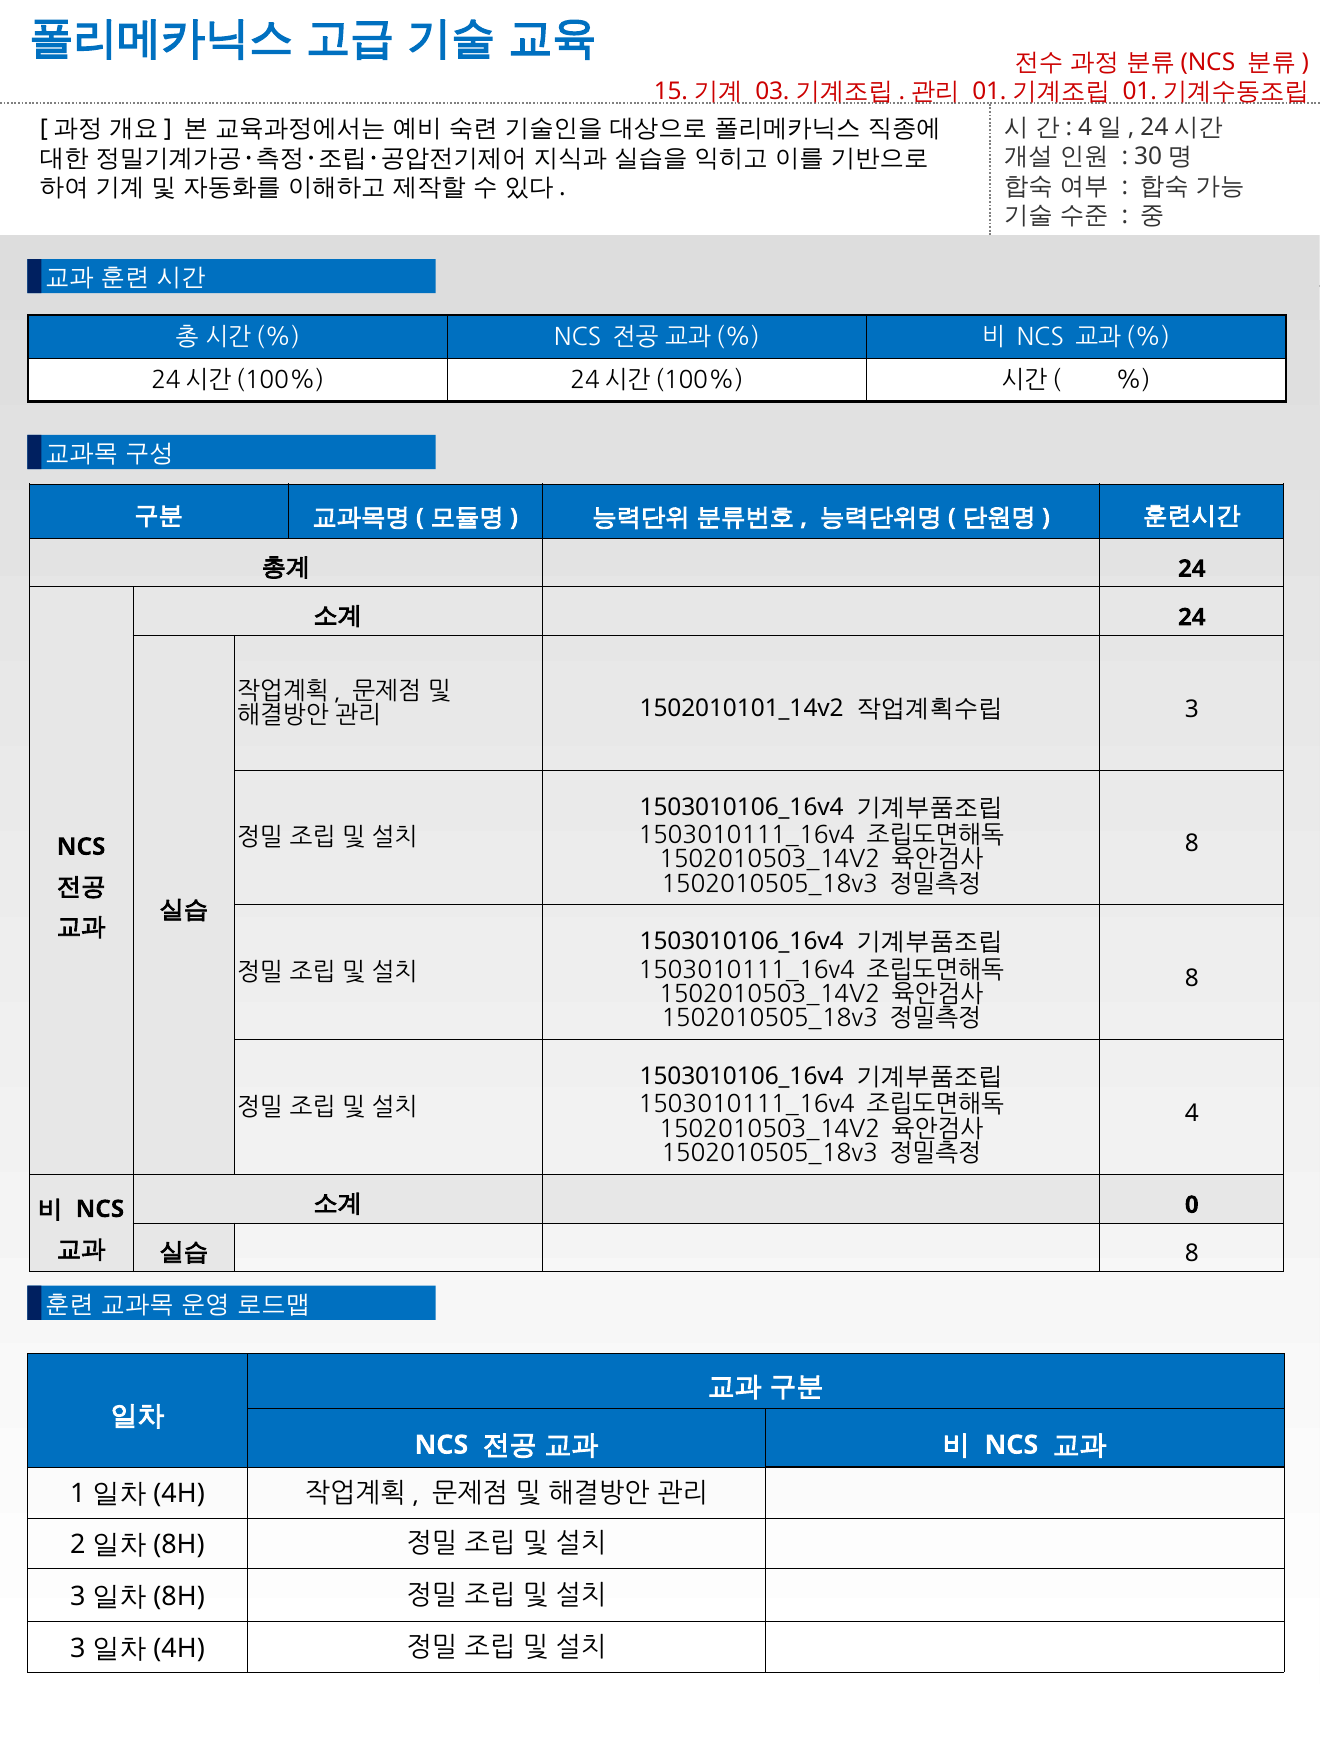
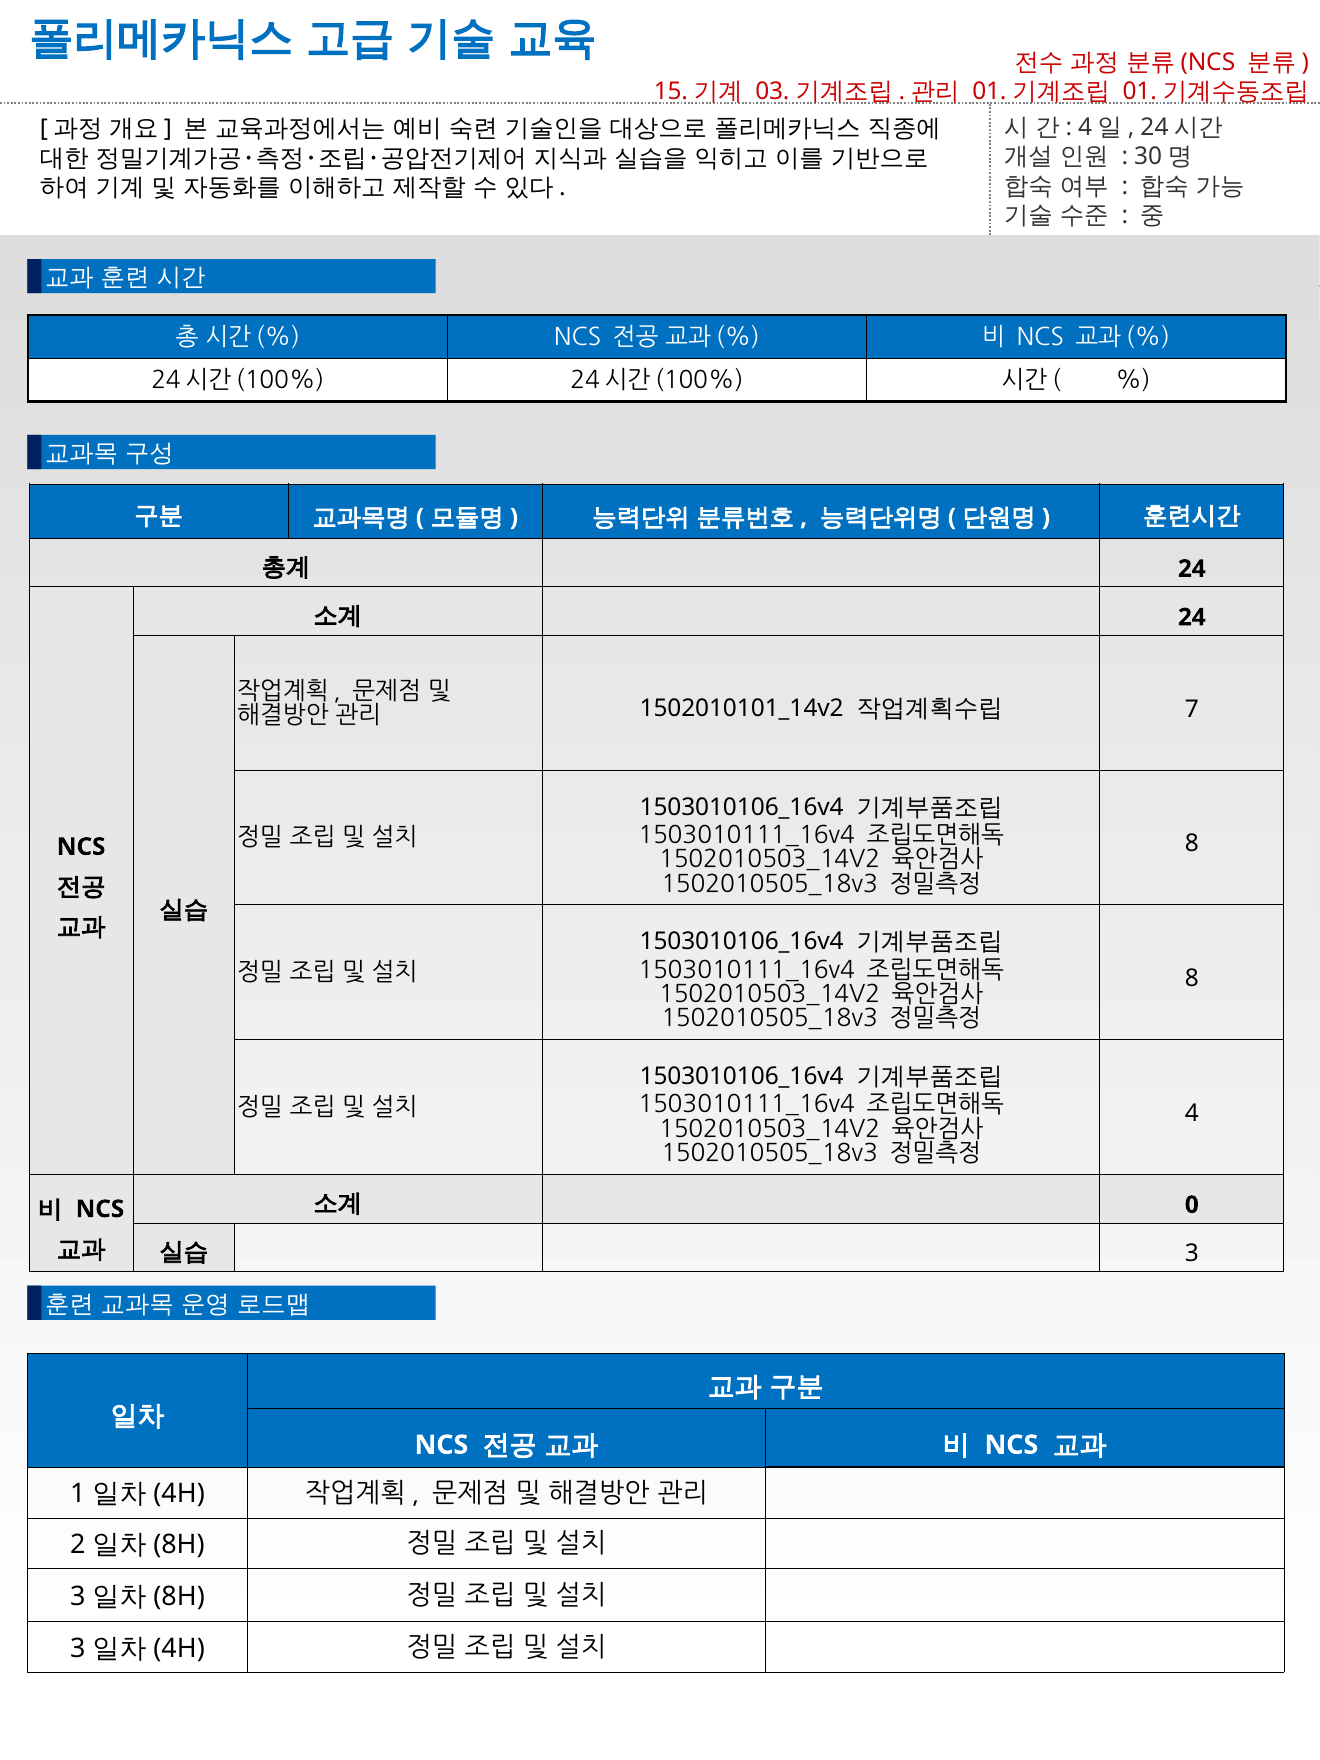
3 at (1192, 709): 3 -> 7
8 at (1192, 1253): 8 -> 3
